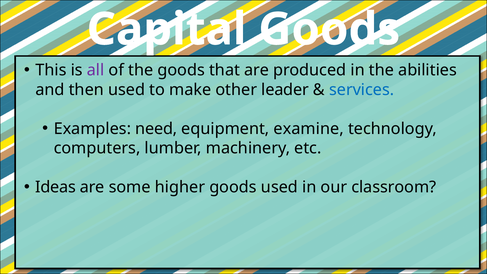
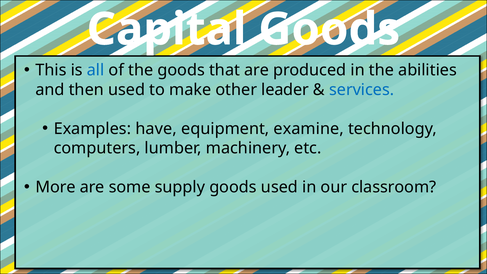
all colour: purple -> blue
need: need -> have
Ideas: Ideas -> More
higher: higher -> supply
